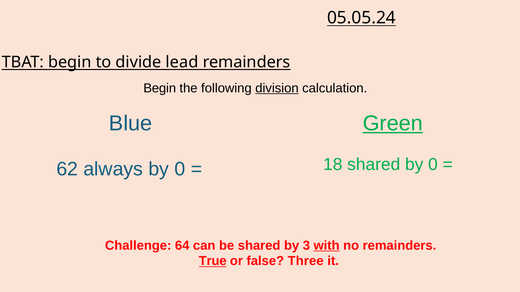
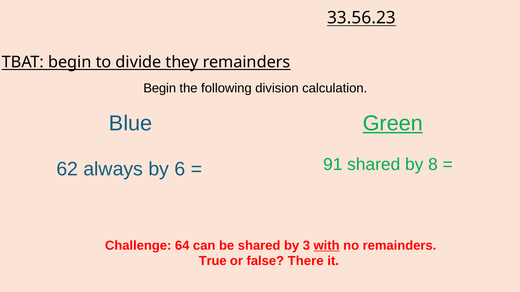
05.05.24: 05.05.24 -> 33.56.23
lead: lead -> they
division underline: present -> none
0 at (180, 169): 0 -> 6
18: 18 -> 91
shared by 0: 0 -> 8
True underline: present -> none
Three: Three -> There
